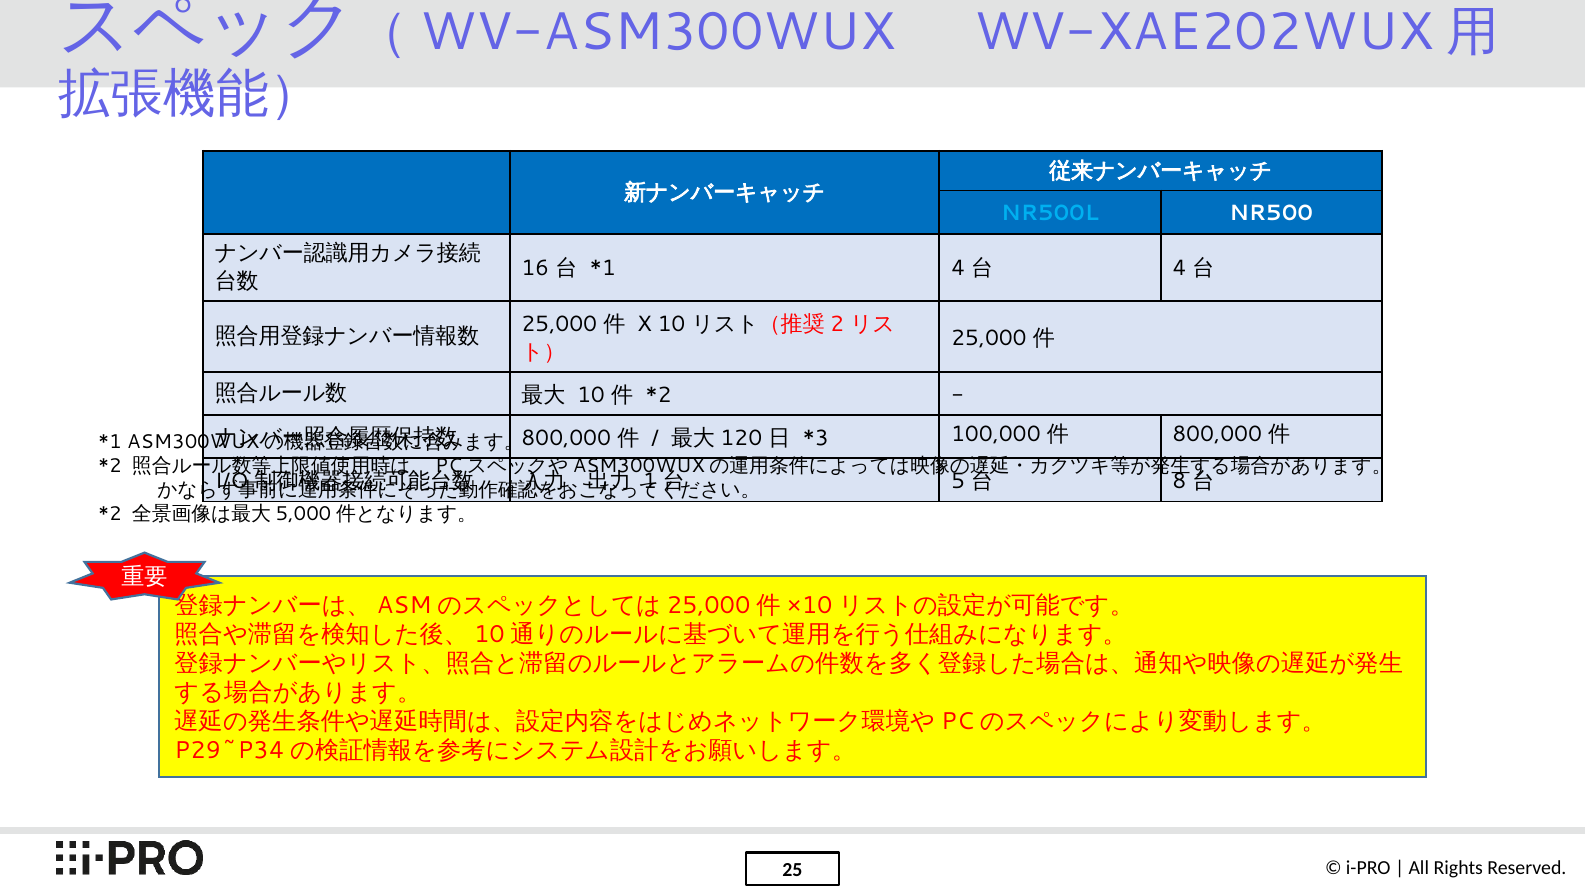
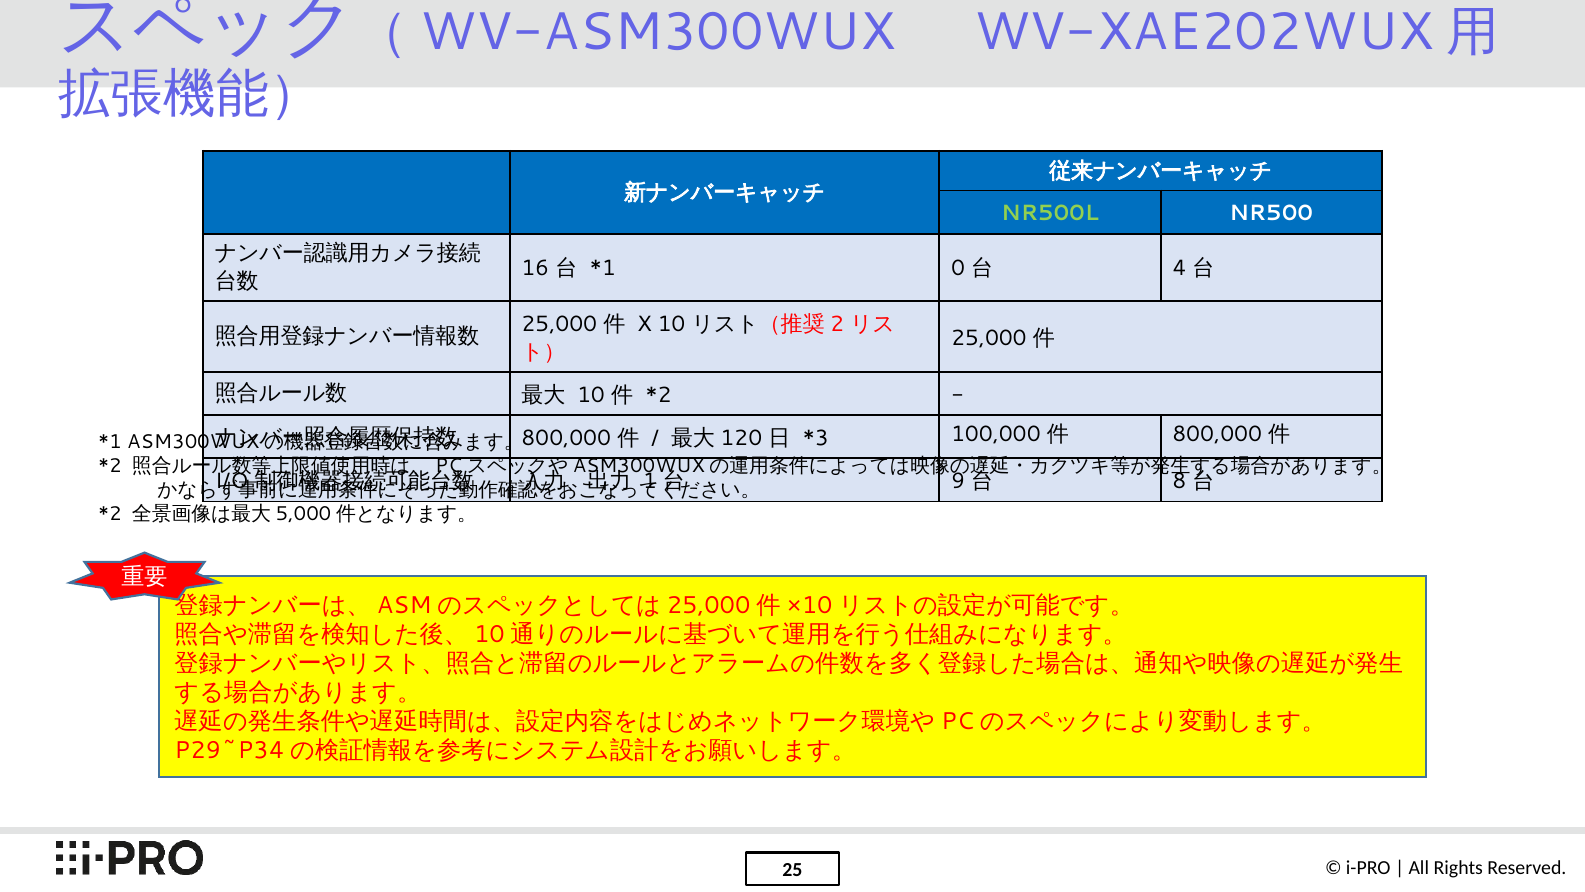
NR500L colour: light blue -> light green
4 at (958, 268): 4 -> 0
5: 5 -> 9
